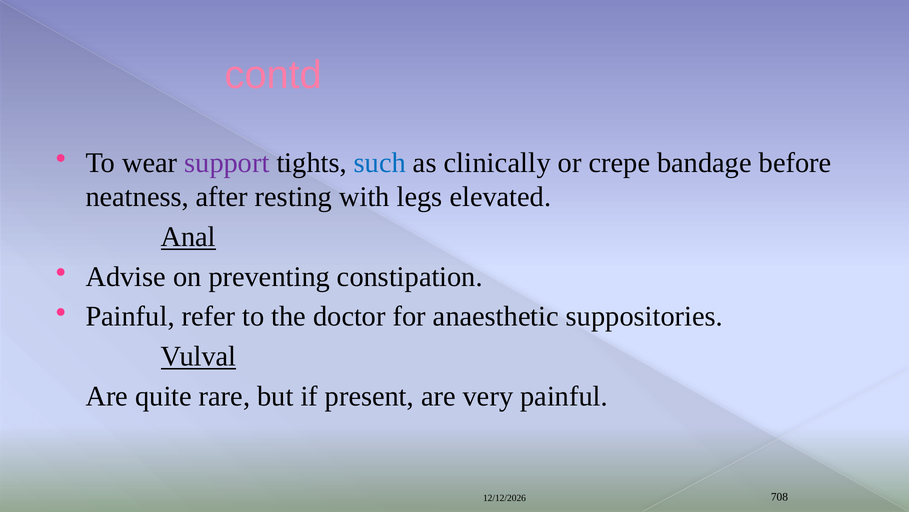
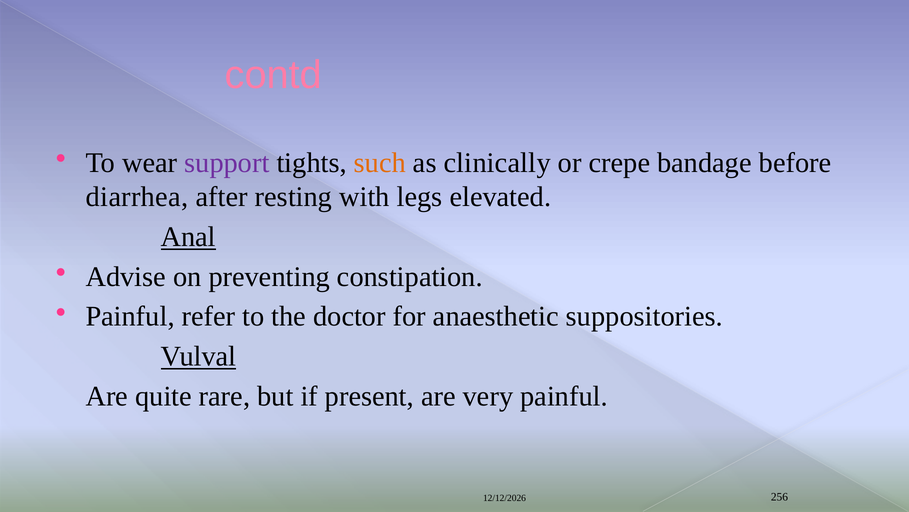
such colour: blue -> orange
neatness: neatness -> diarrhea
708: 708 -> 256
